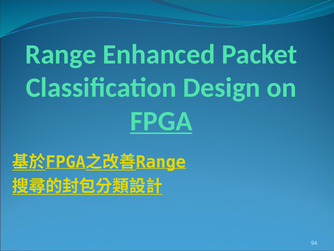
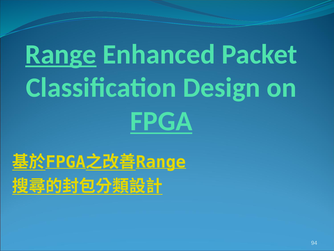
Range underline: none -> present
